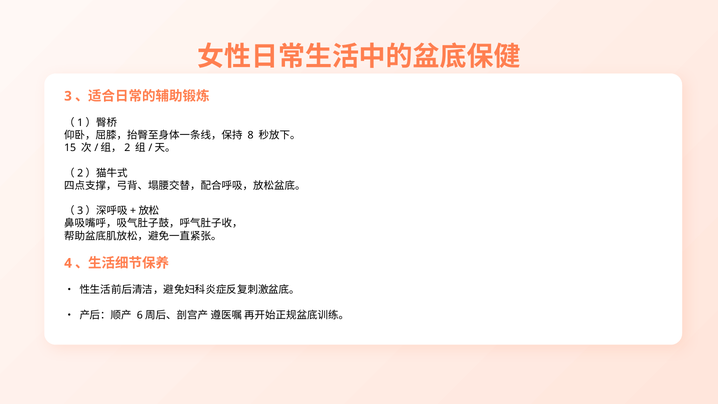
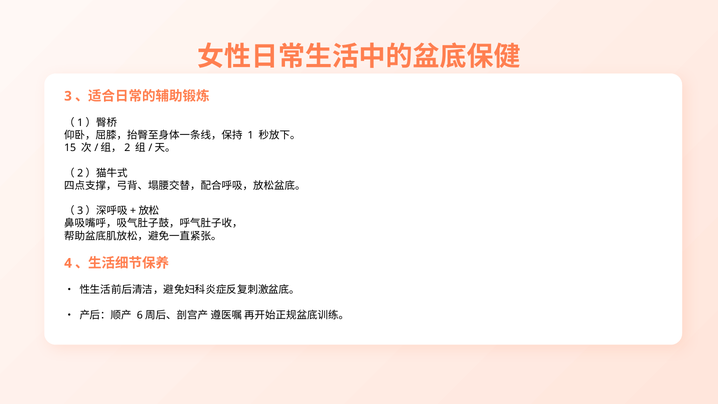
8: 8 -> 1
